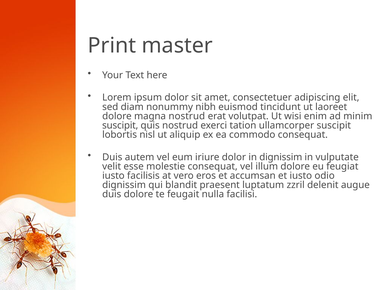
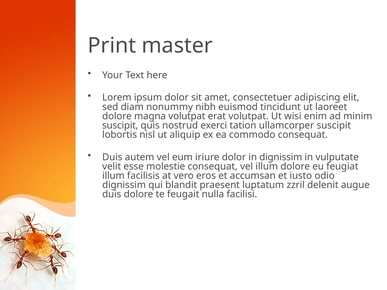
magna nostrud: nostrud -> volutpat
iusto at (113, 176): iusto -> illum
